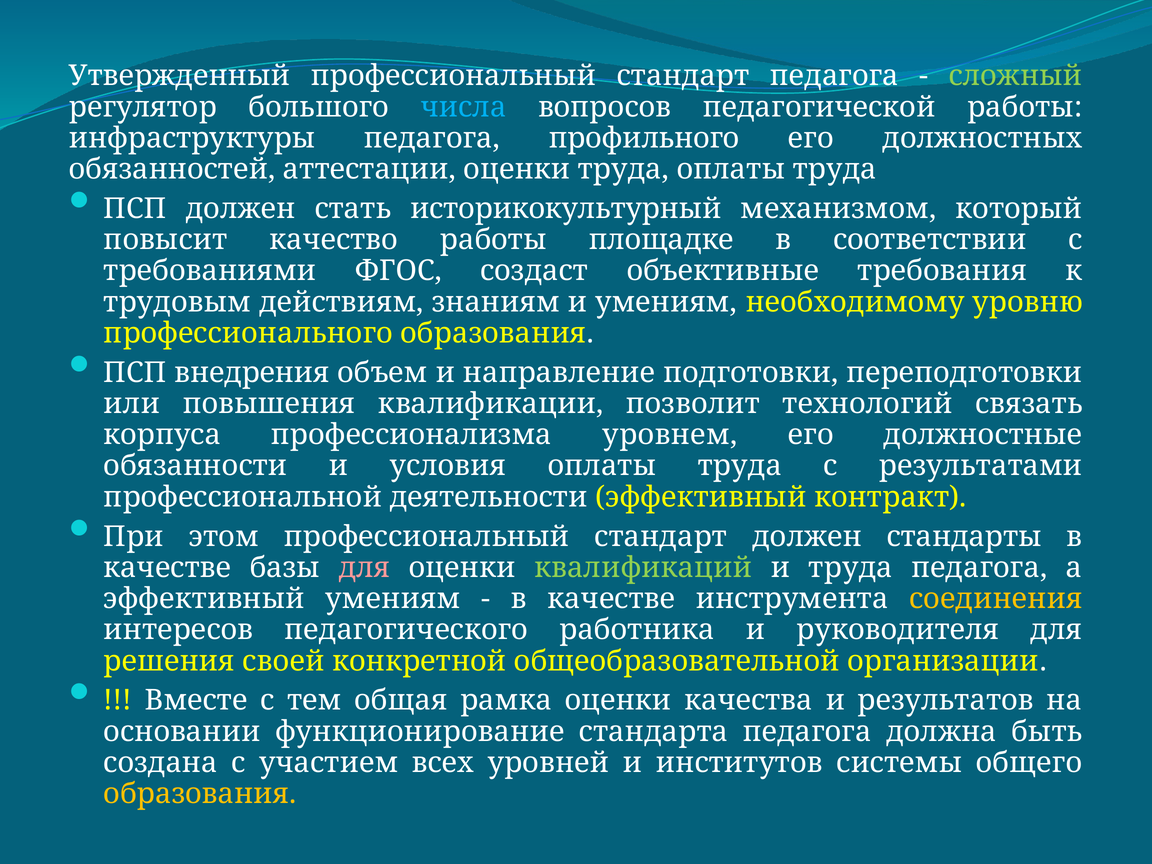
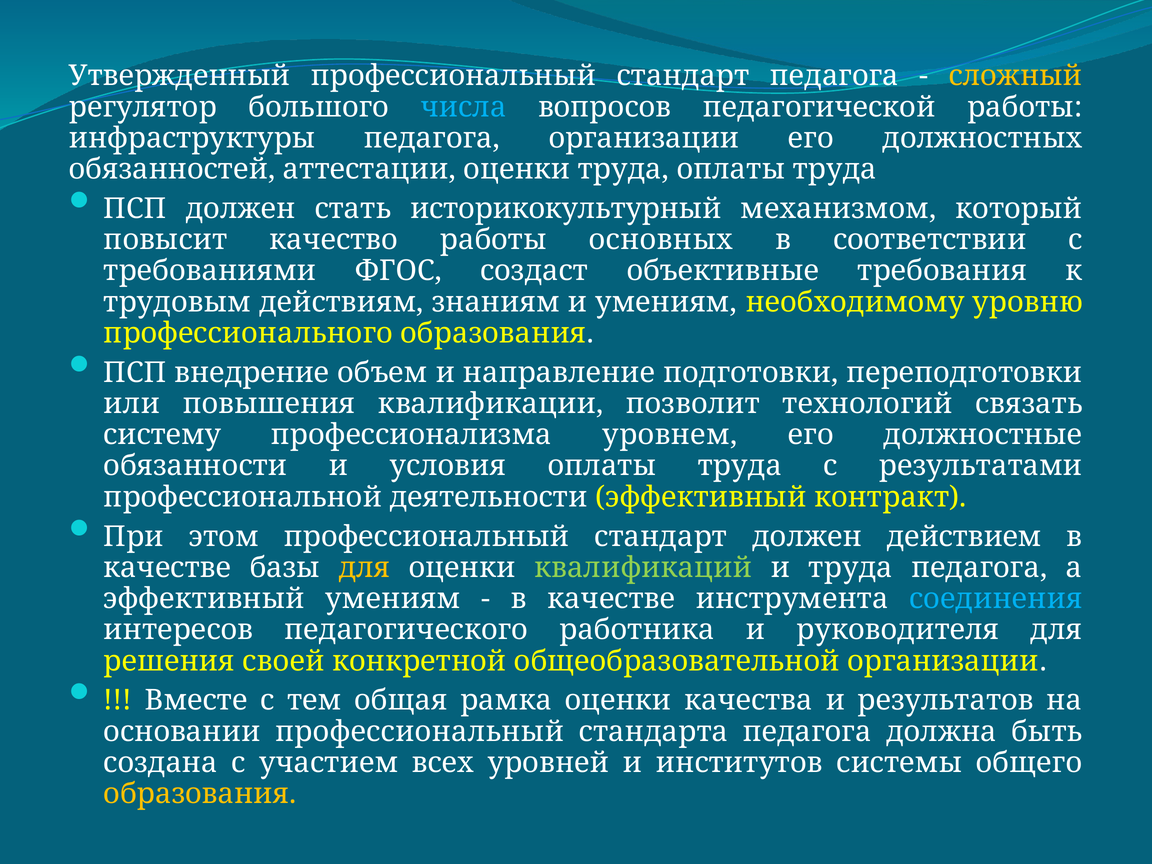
сложный colour: light green -> yellow
педагога профильного: профильного -> организации
площадке: площадке -> основных
внедрения: внедрения -> внедрение
корпуса: корпуса -> систему
стандарты: стандарты -> действием
для at (365, 568) colour: pink -> yellow
соединения colour: yellow -> light blue
основании функционирование: функционирование -> профессиональный
